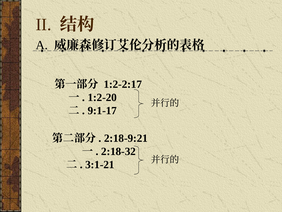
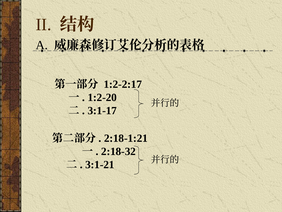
9:1-17: 9:1-17 -> 3:1-17
2:18-9:21: 2:18-9:21 -> 2:18-1:21
